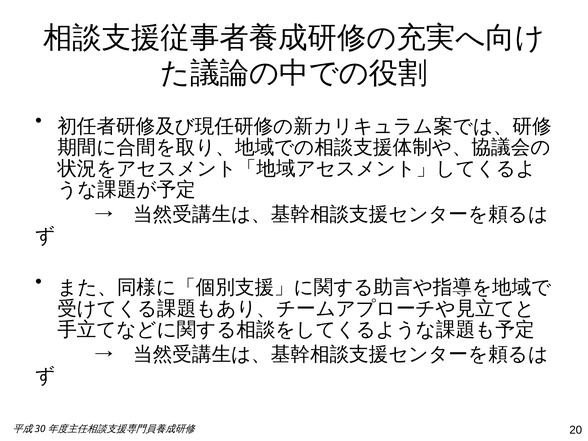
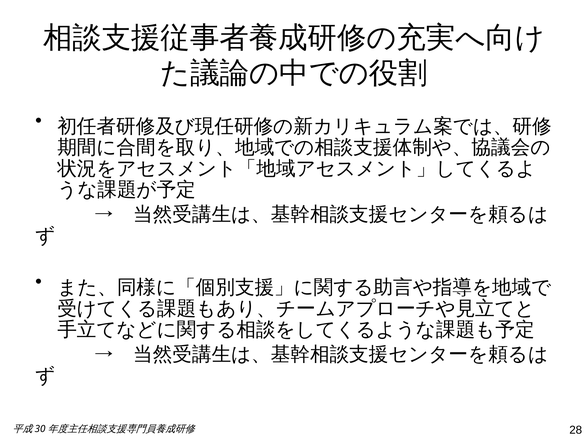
20: 20 -> 28
